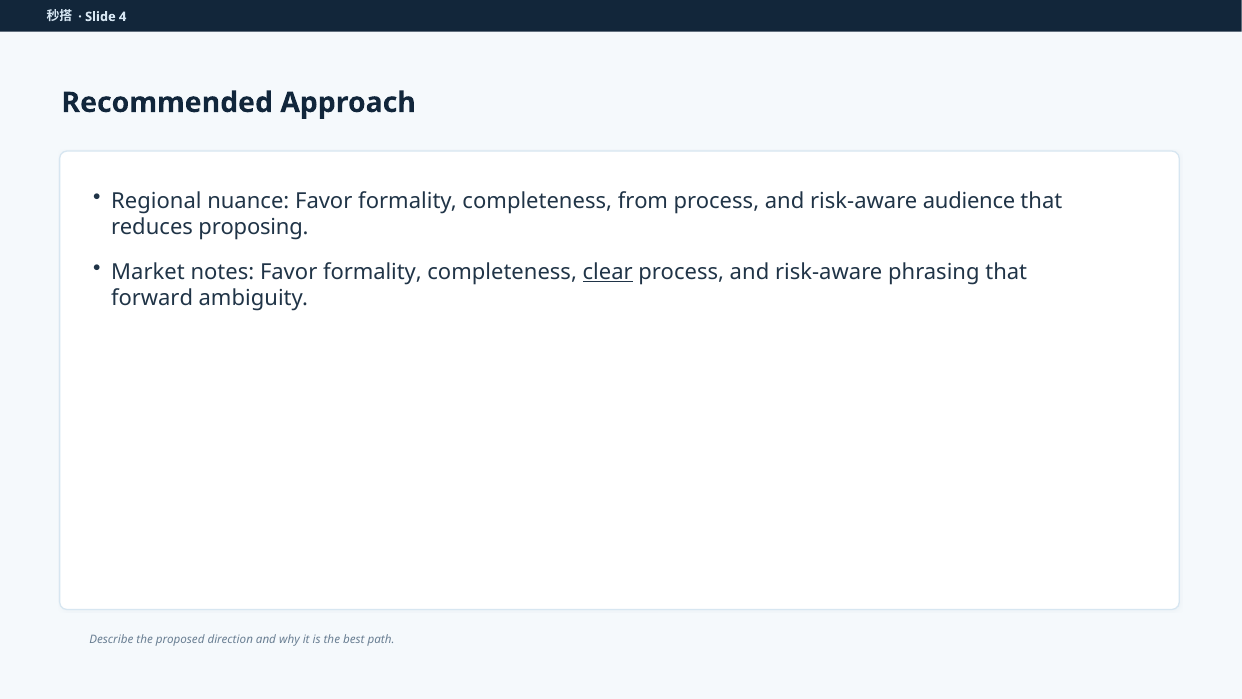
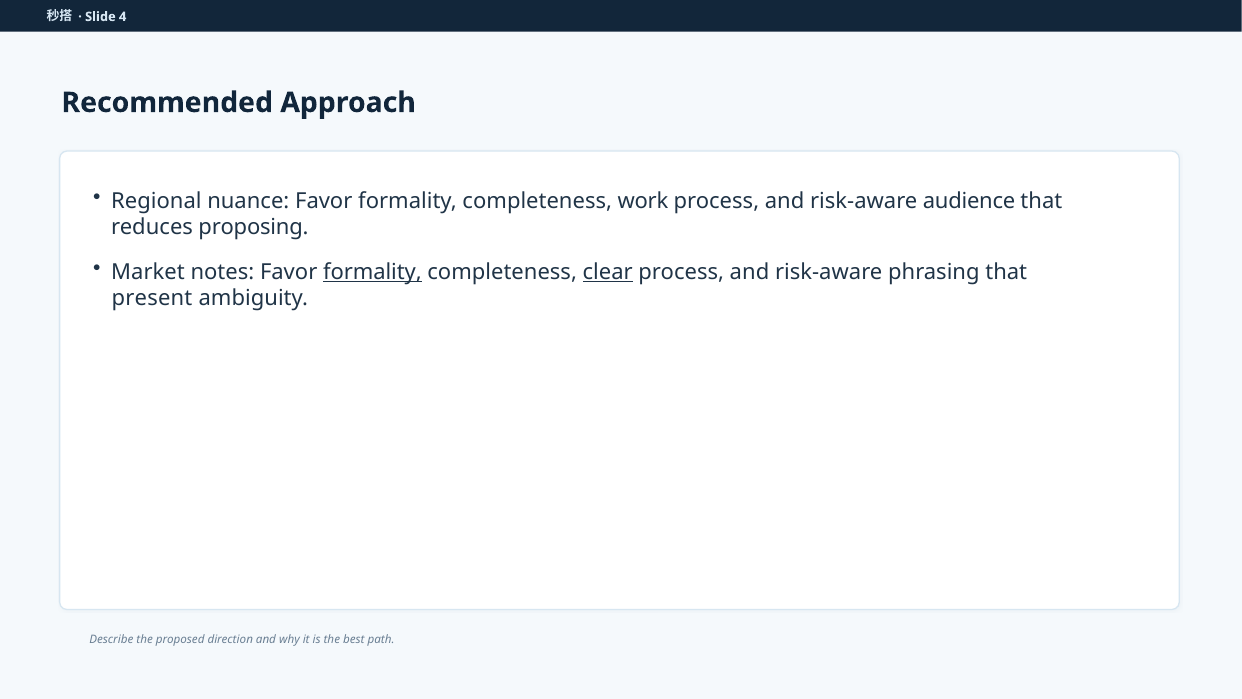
from: from -> work
formality at (372, 272) underline: none -> present
forward: forward -> present
